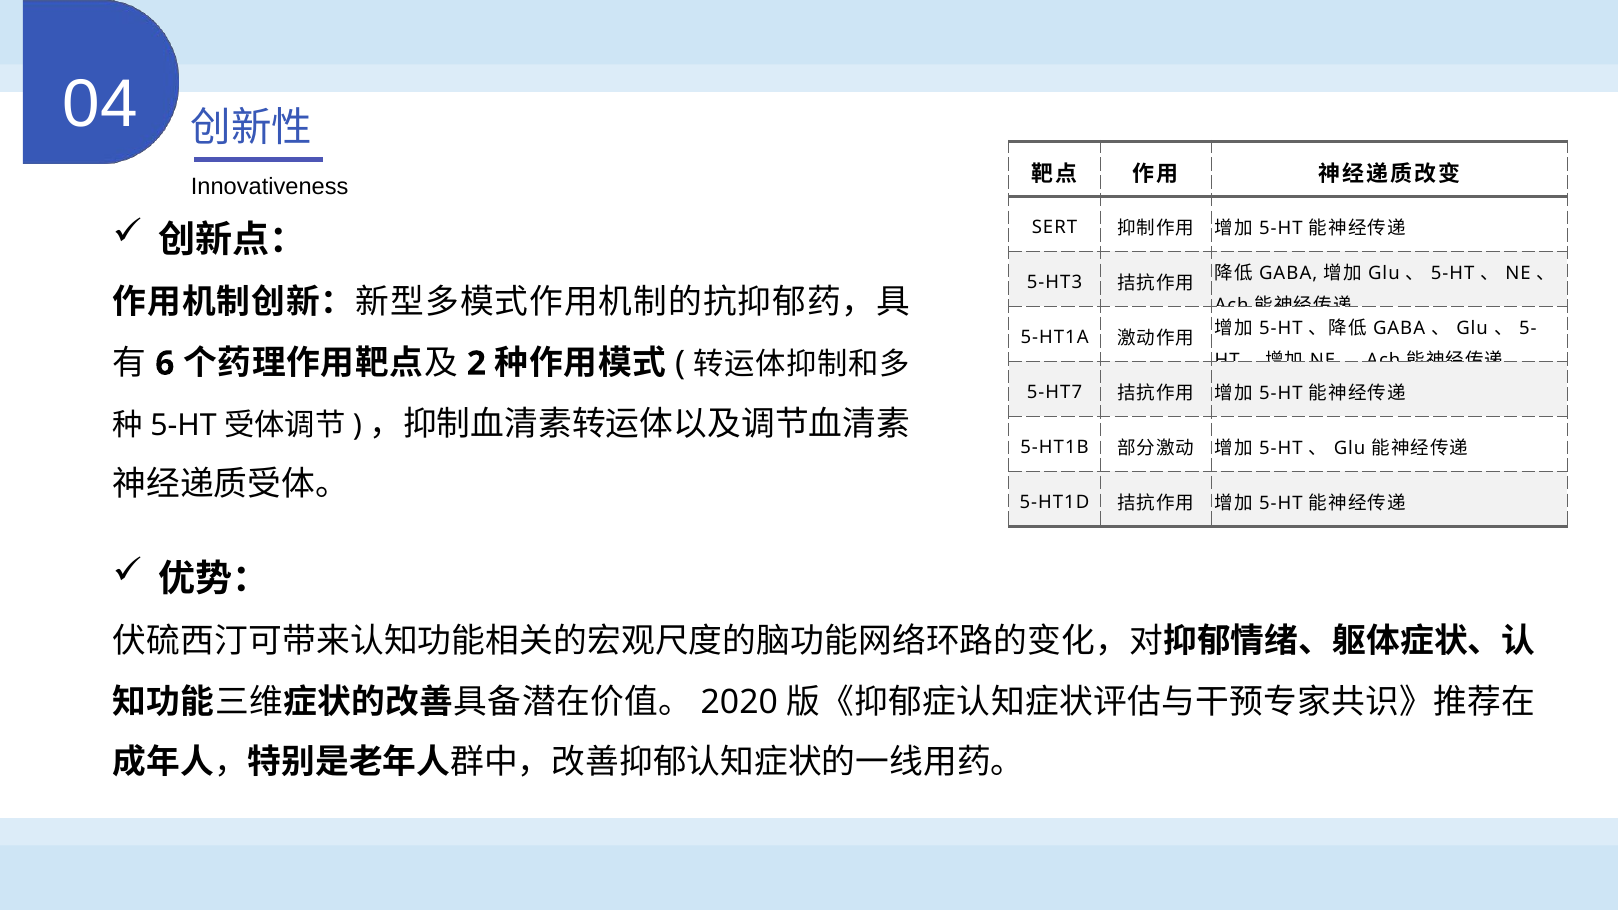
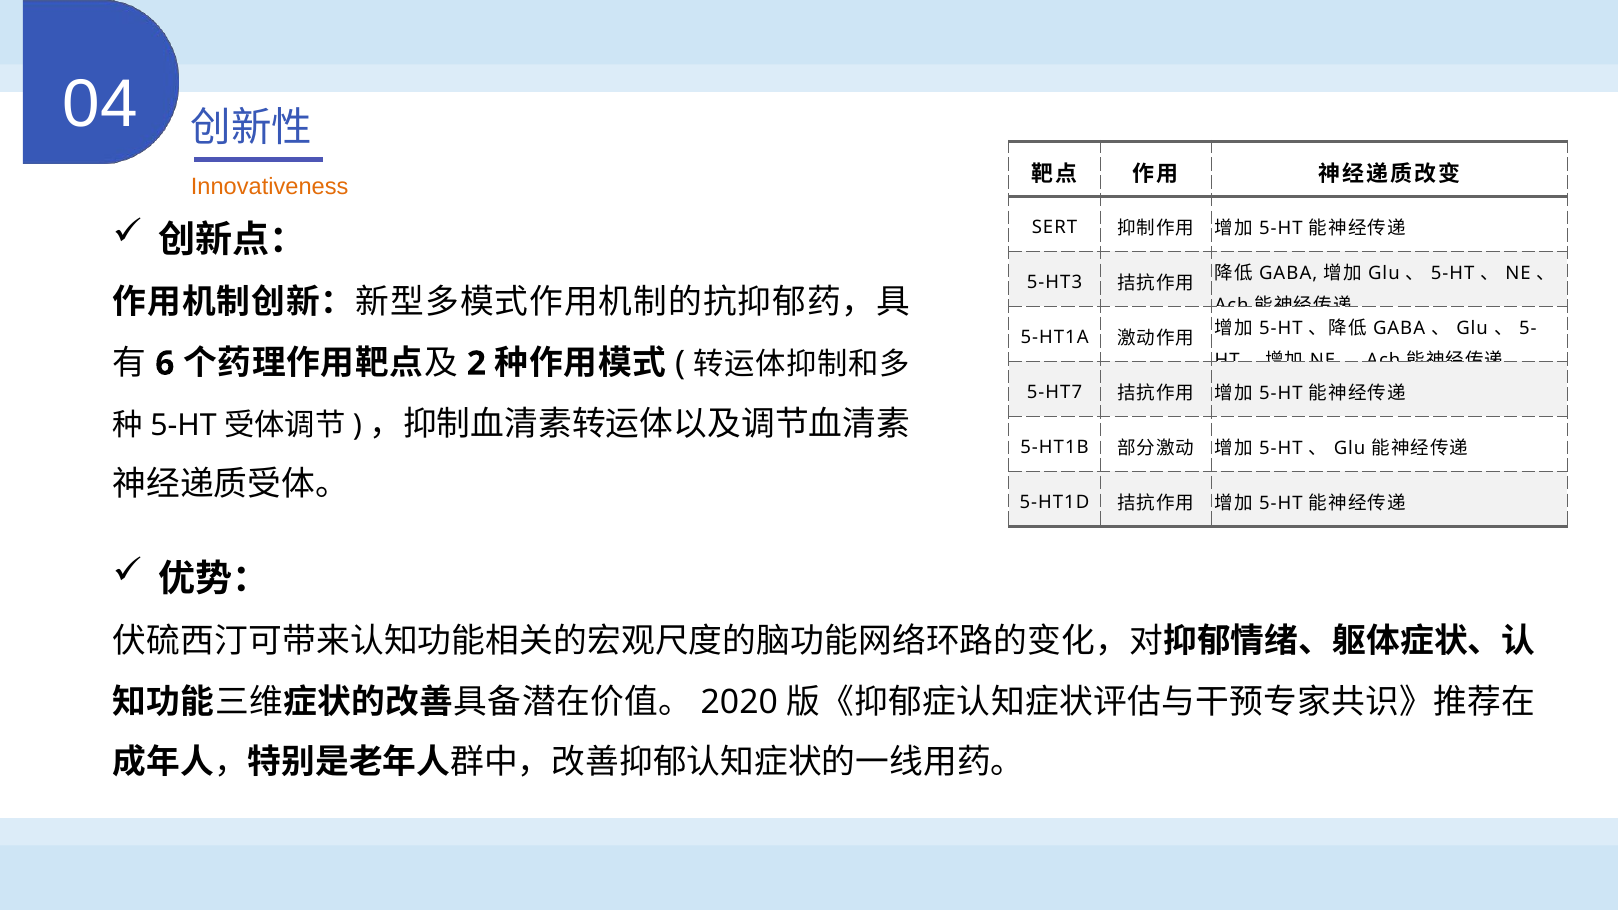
Innovativeness colour: black -> orange
